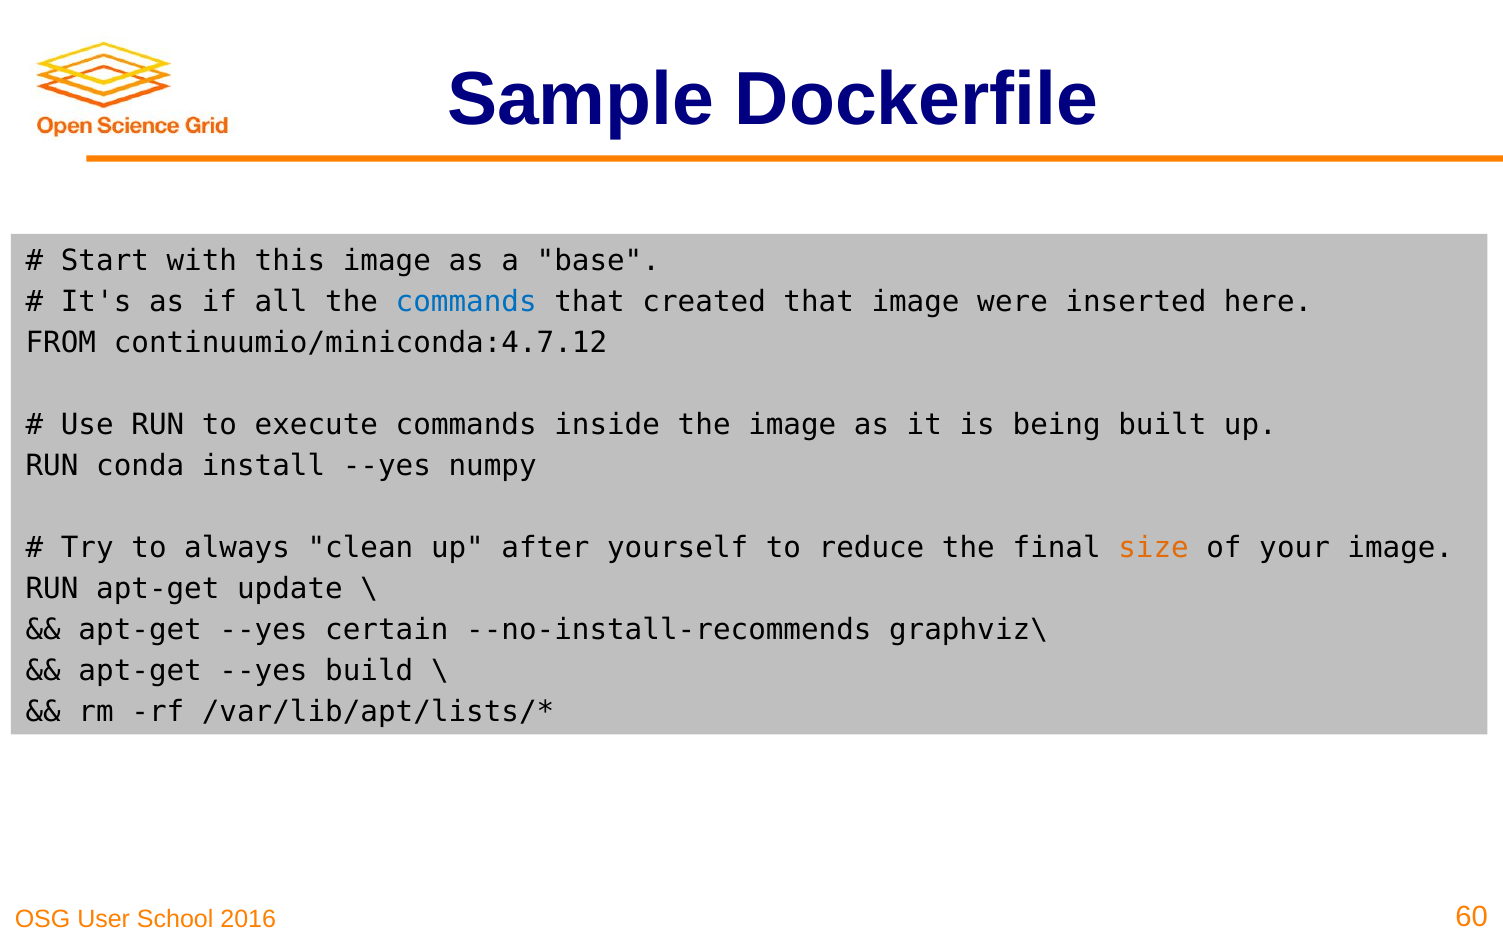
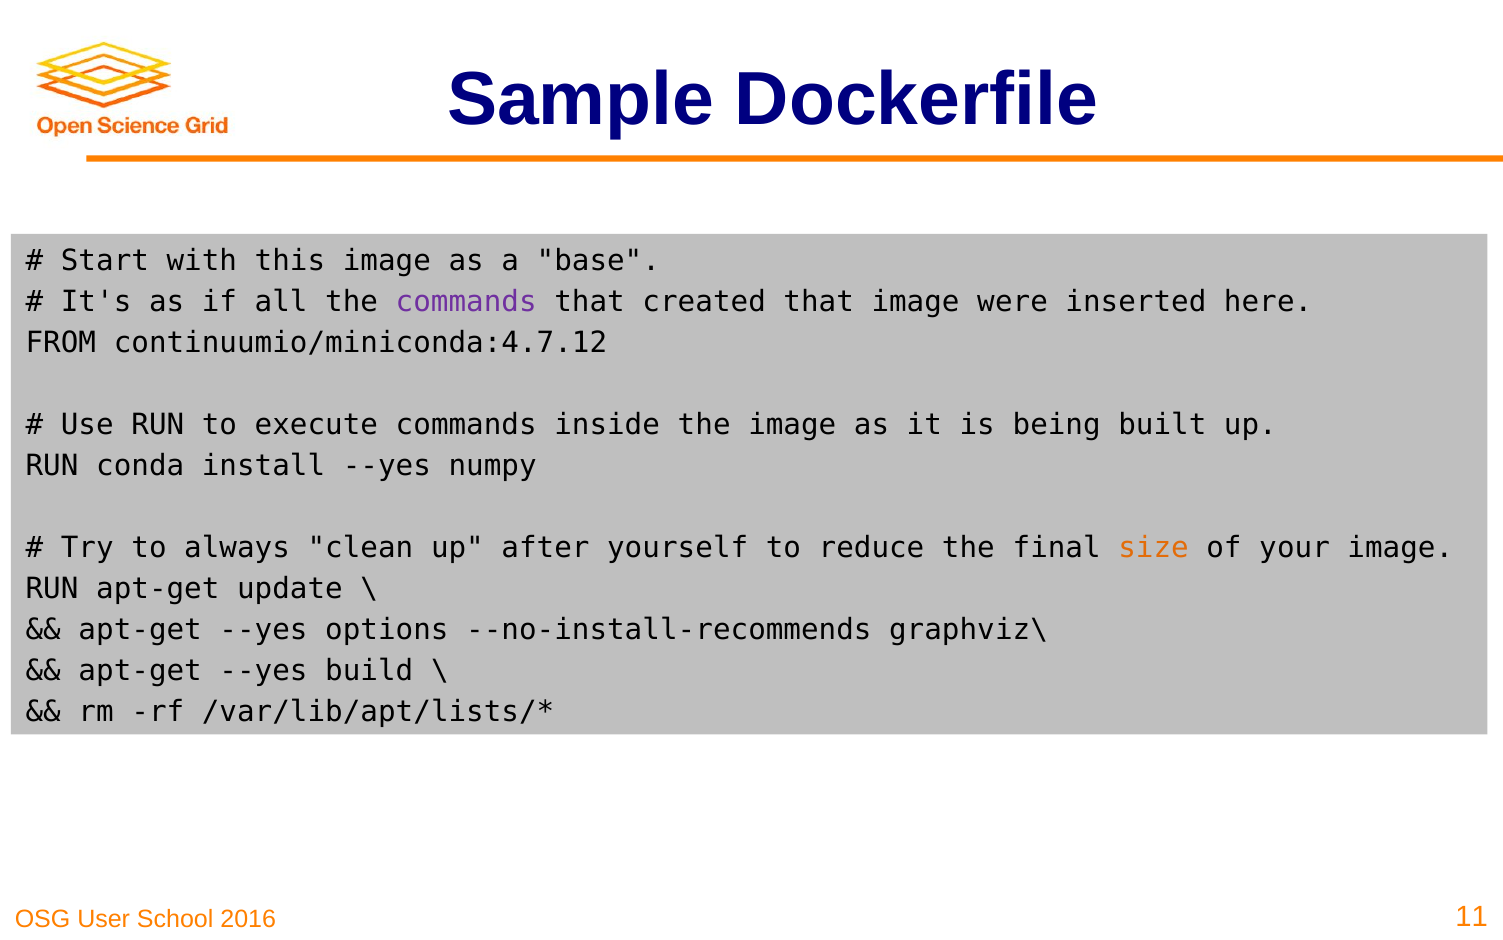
commands at (466, 302) colour: blue -> purple
certain: certain -> options
60: 60 -> 11
